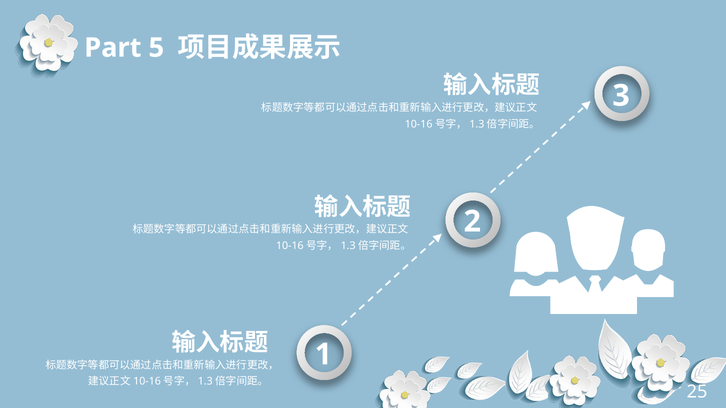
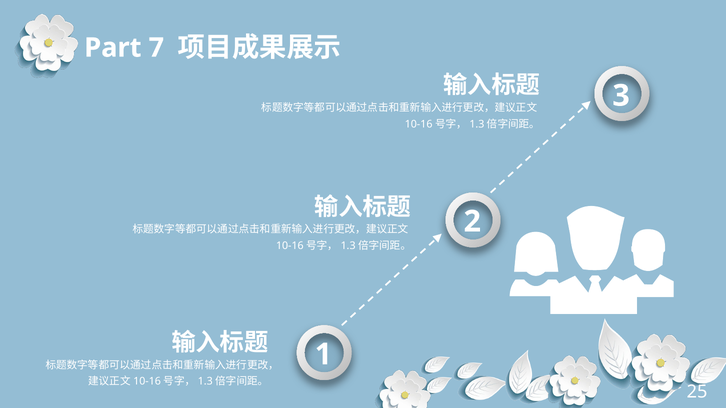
5: 5 -> 7
